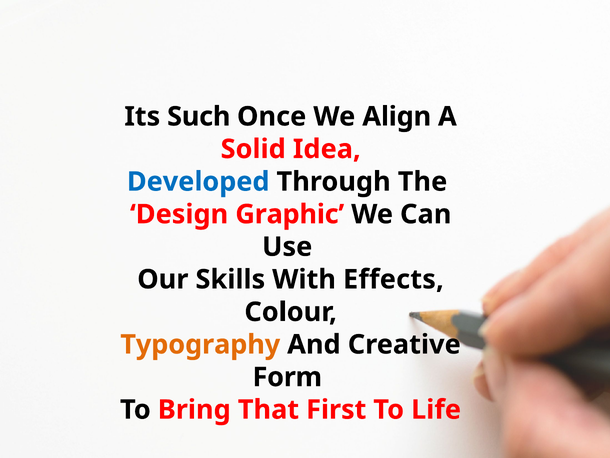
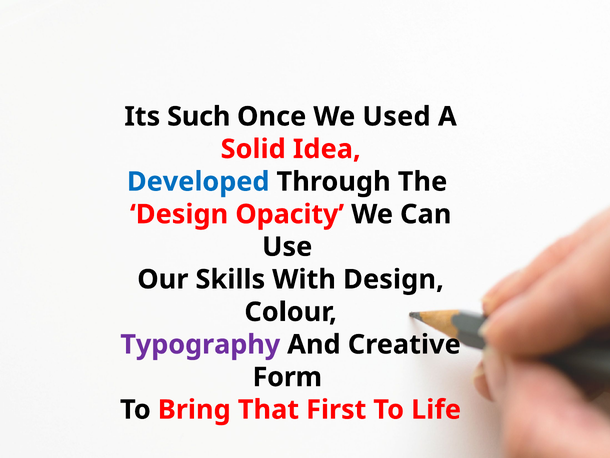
Align: Align -> Used
Graphic: Graphic -> Opacity
With Effects: Effects -> Design
Typography colour: orange -> purple
